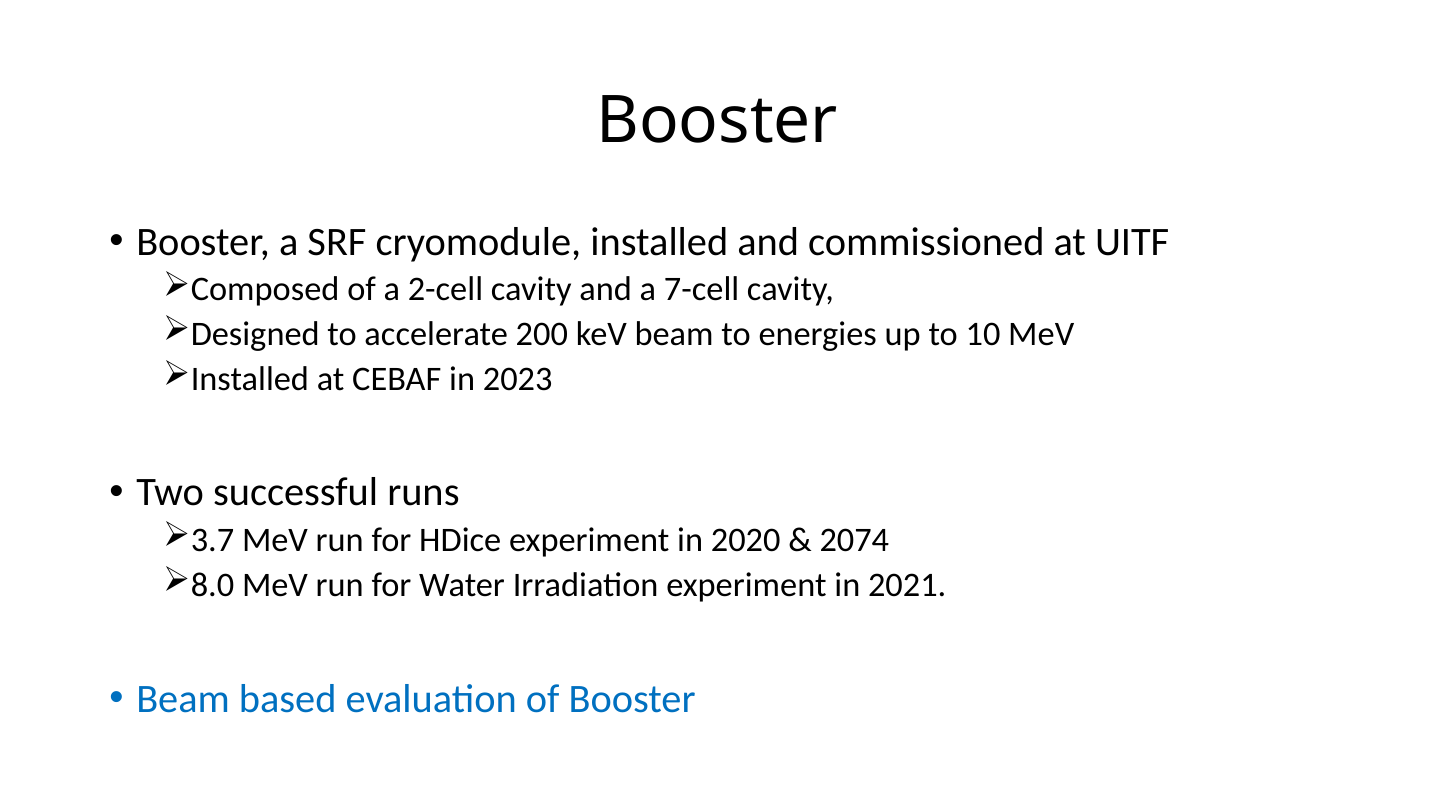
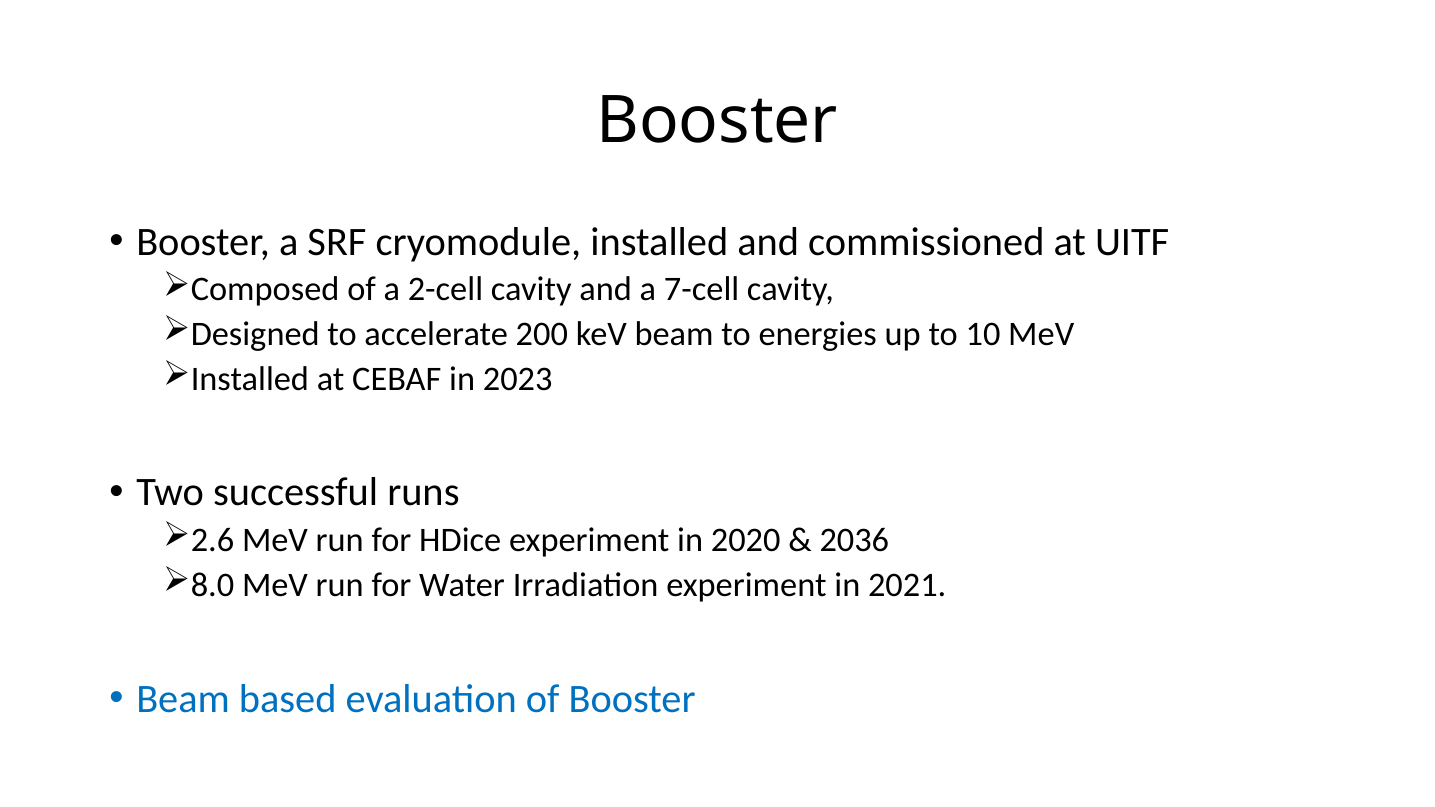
3.7: 3.7 -> 2.6
2074: 2074 -> 2036
